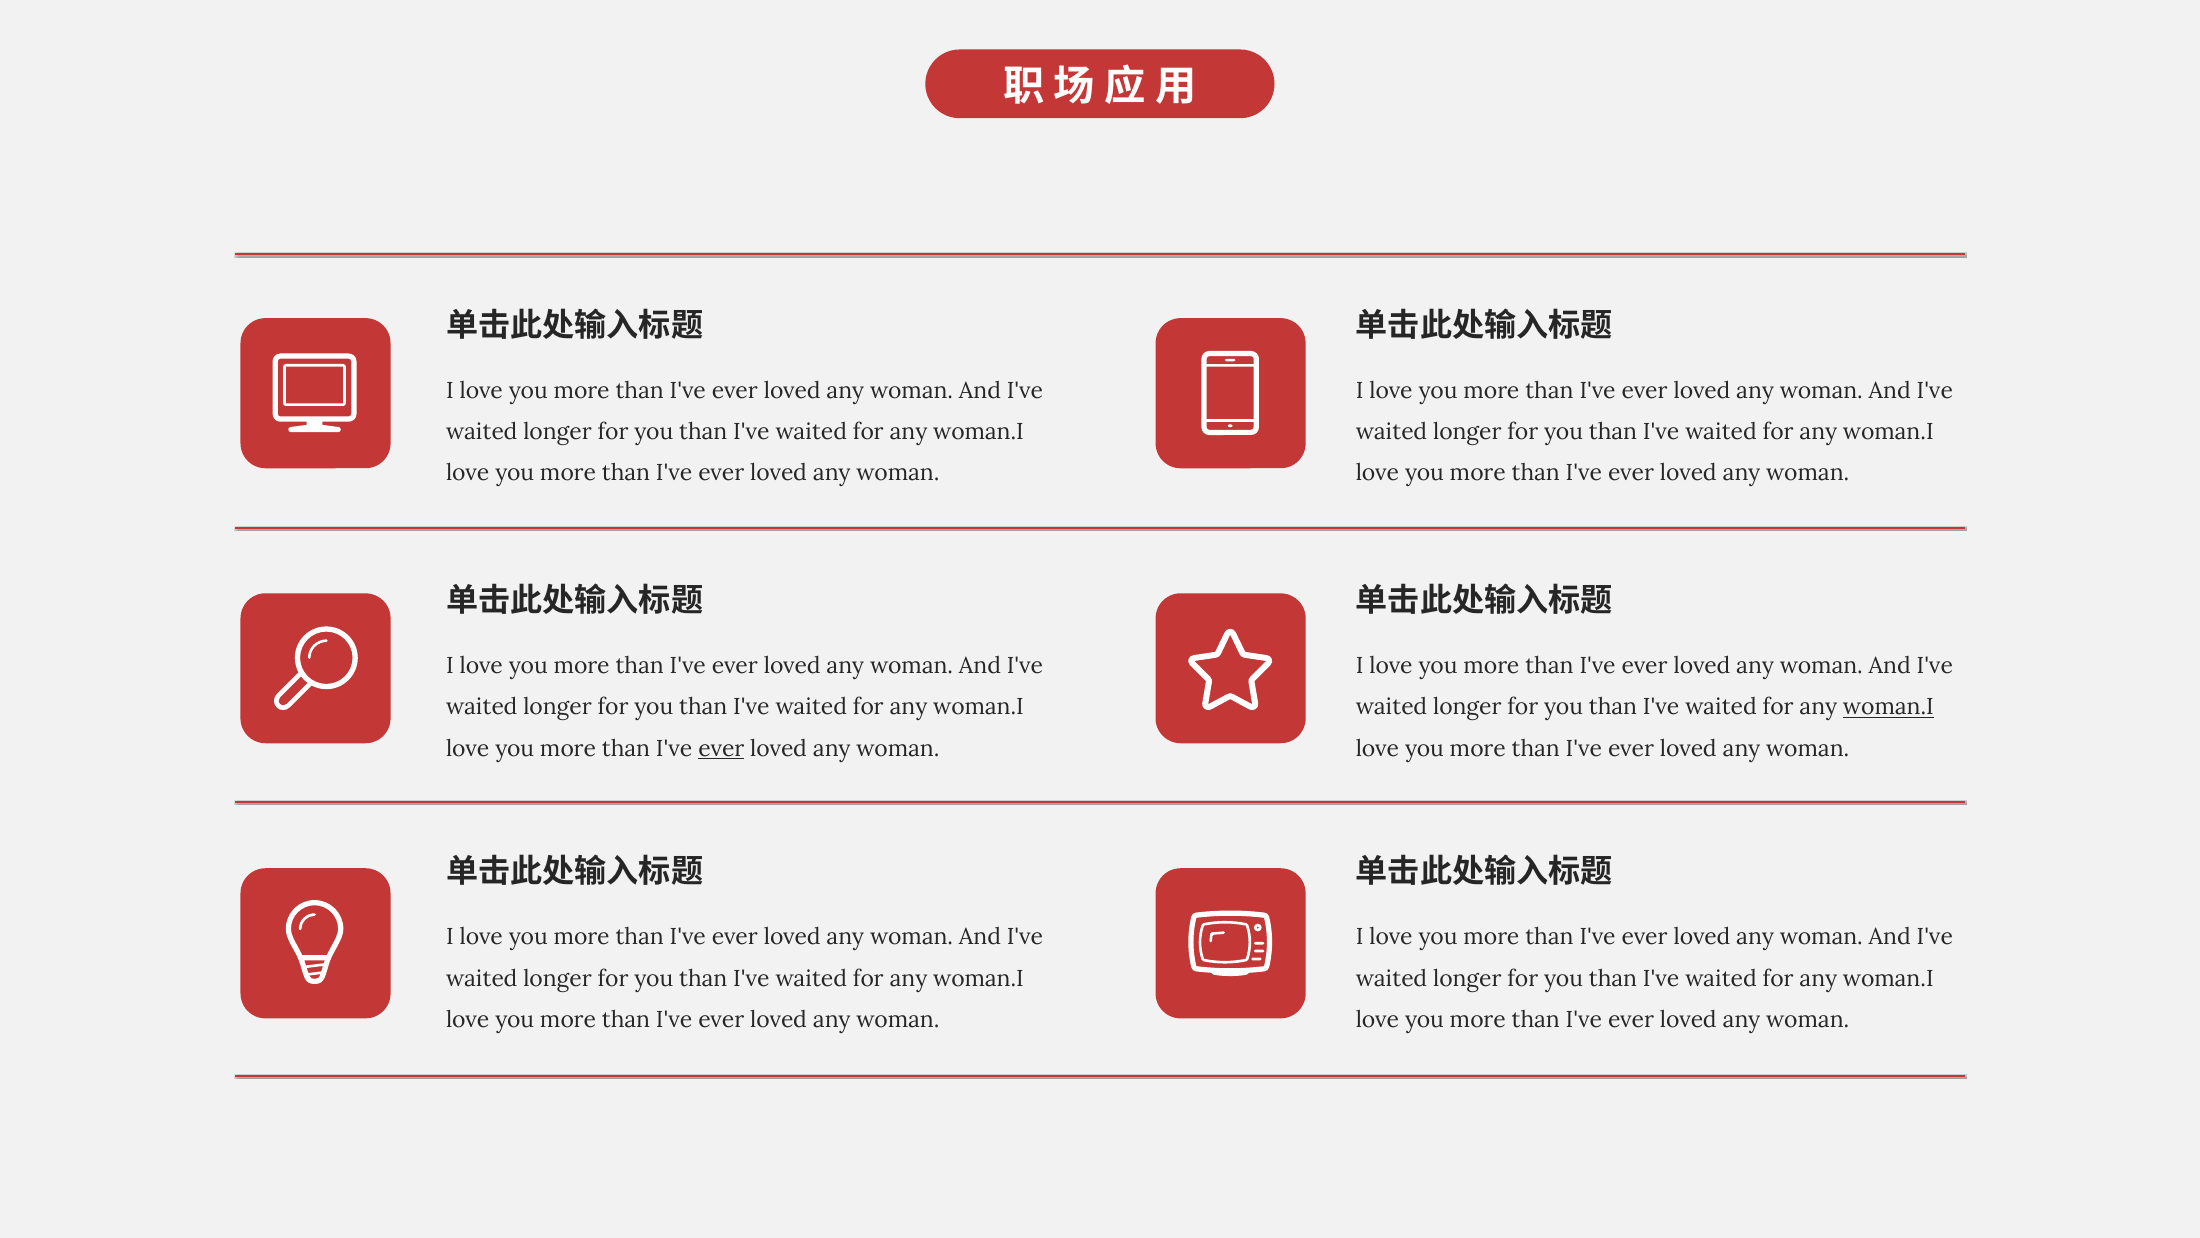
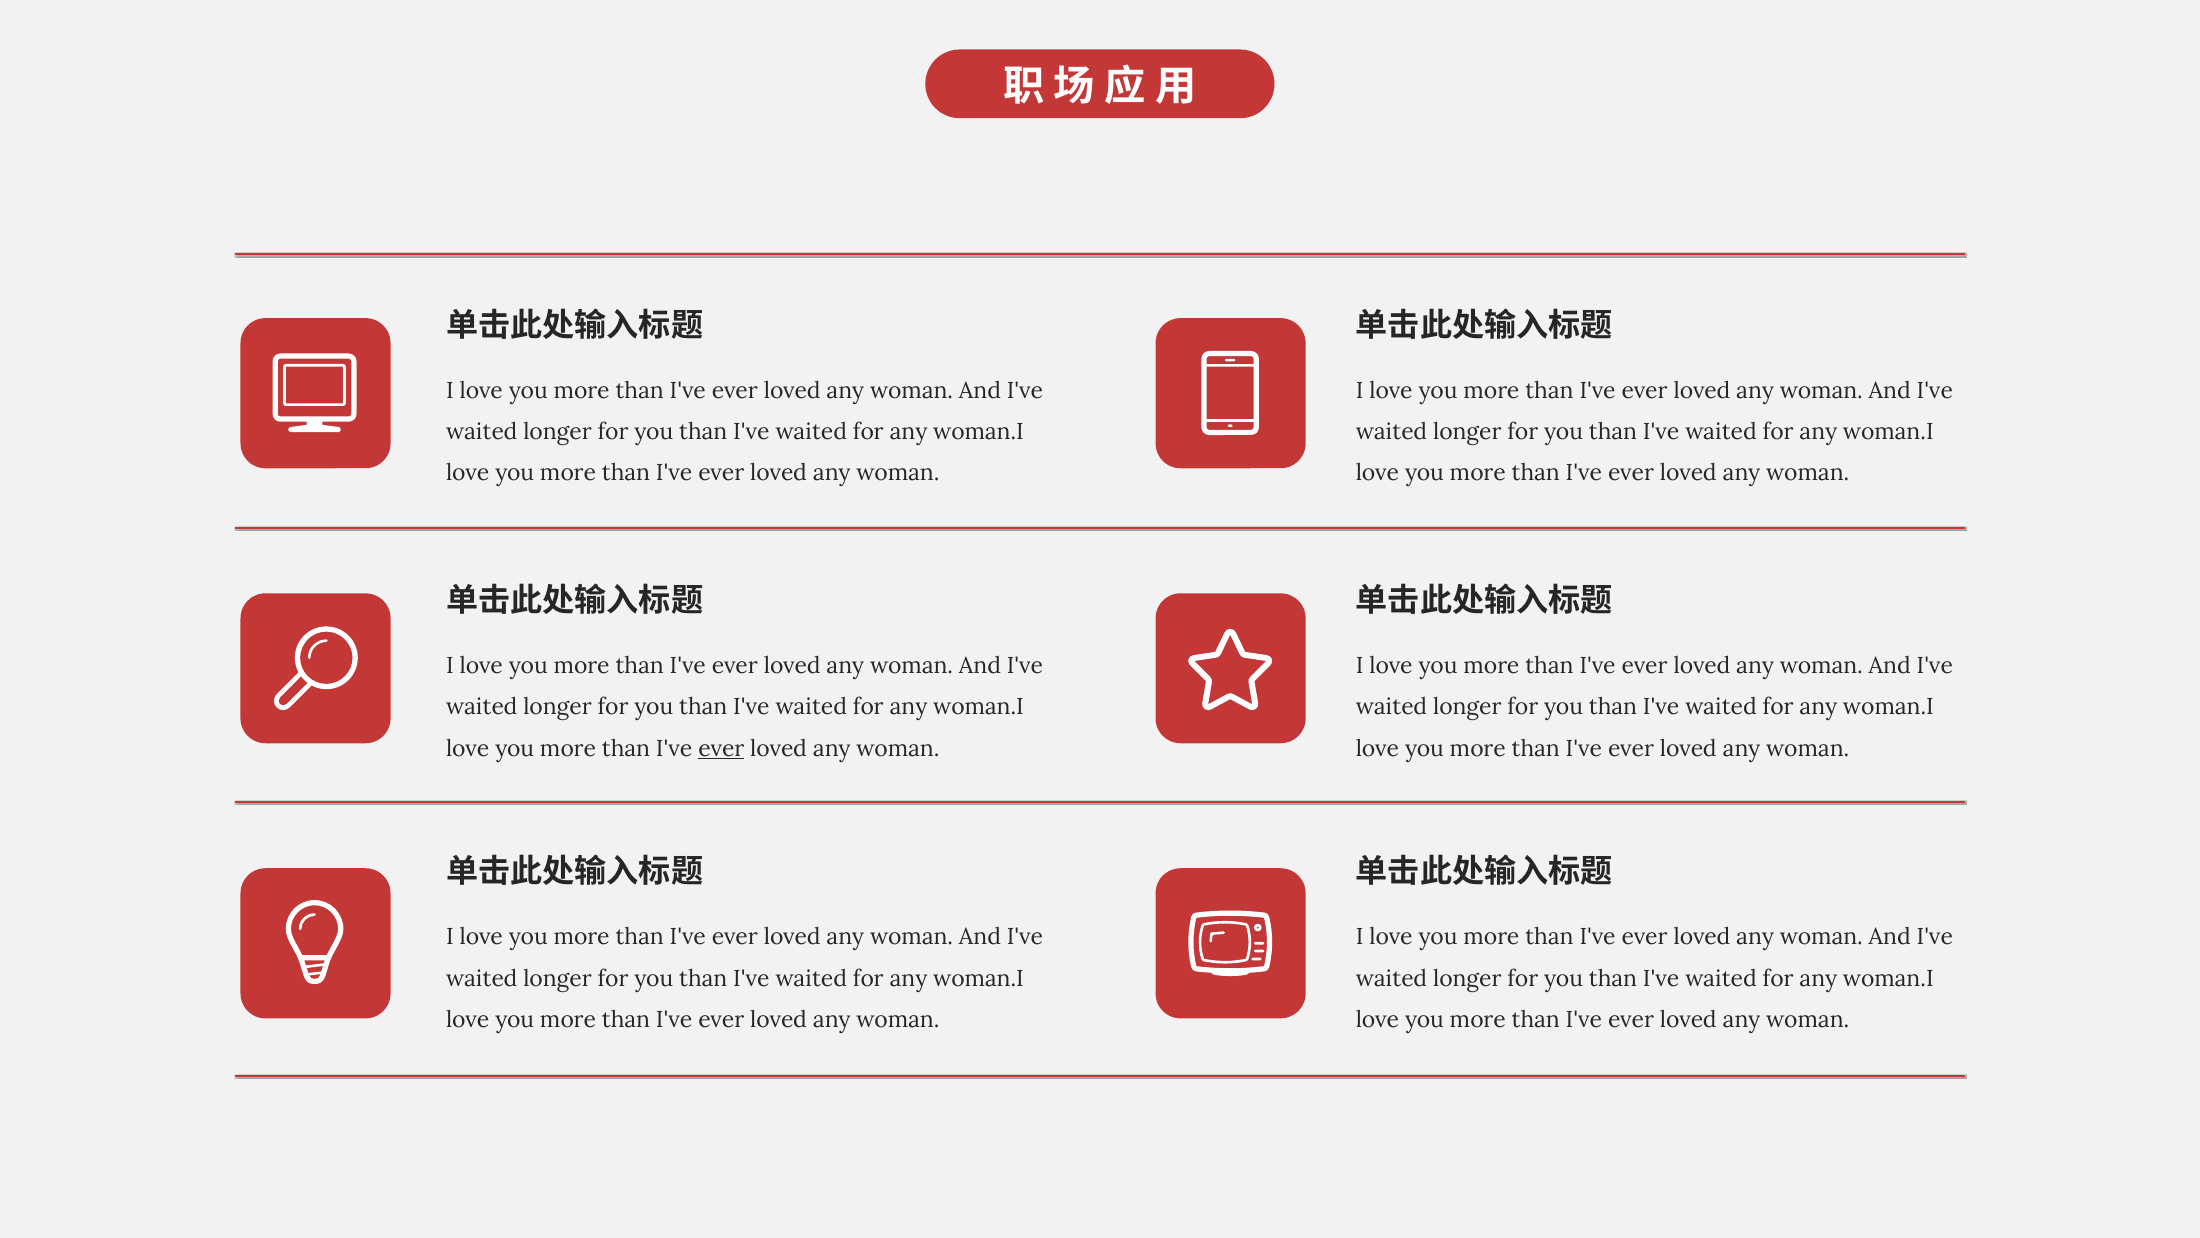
woman.I at (1888, 707) underline: present -> none
